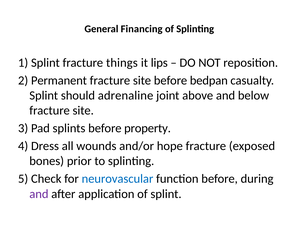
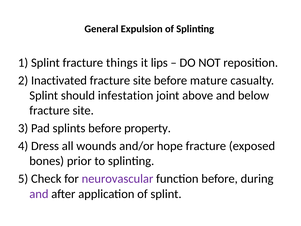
Financing: Financing -> Expulsion
Permanent: Permanent -> Inactivated
bedpan: bedpan -> mature
adrenaline: adrenaline -> infestation
neurovascular colour: blue -> purple
